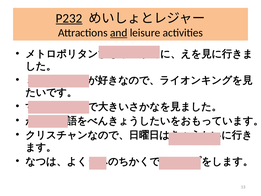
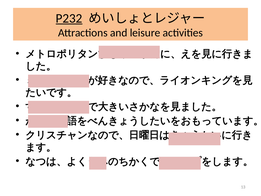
and underline: present -> none
